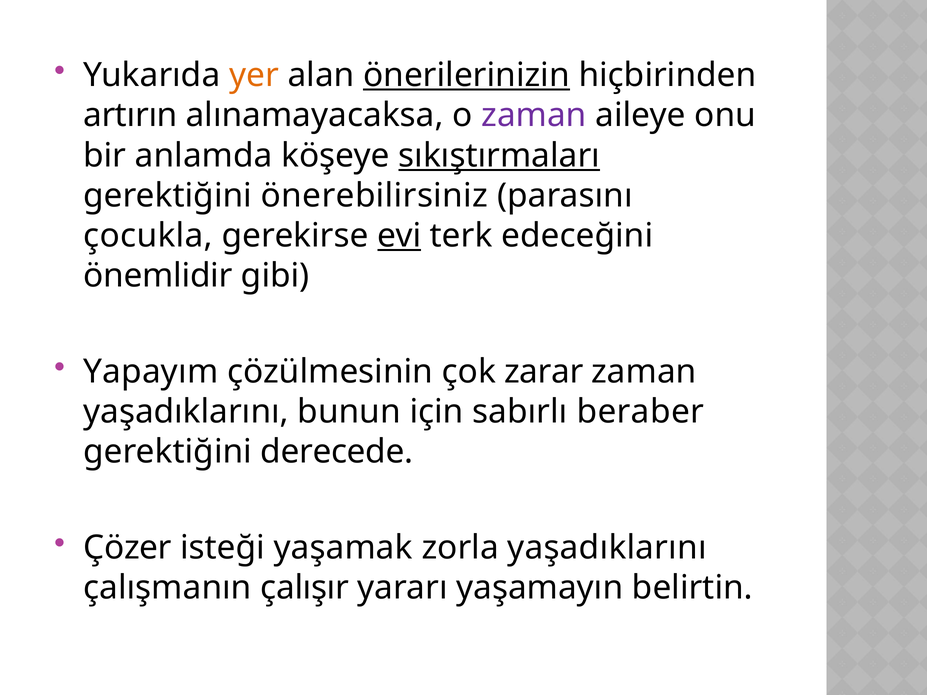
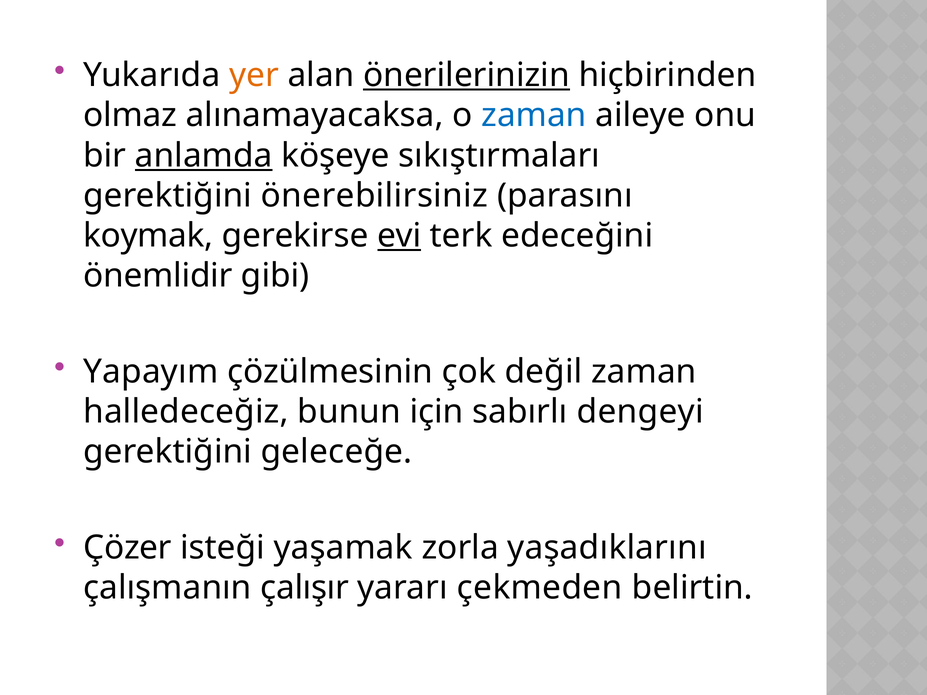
artırın: artırın -> olmaz
zaman at (534, 115) colour: purple -> blue
anlamda underline: none -> present
sıkıştırmaları underline: present -> none
çocukla: çocukla -> koymak
zarar: zarar -> değil
yaşadıklarını at (186, 412): yaşadıklarını -> halledeceğiz
beraber: beraber -> dengeyi
derecede: derecede -> geleceğe
yaşamayın: yaşamayın -> çekmeden
